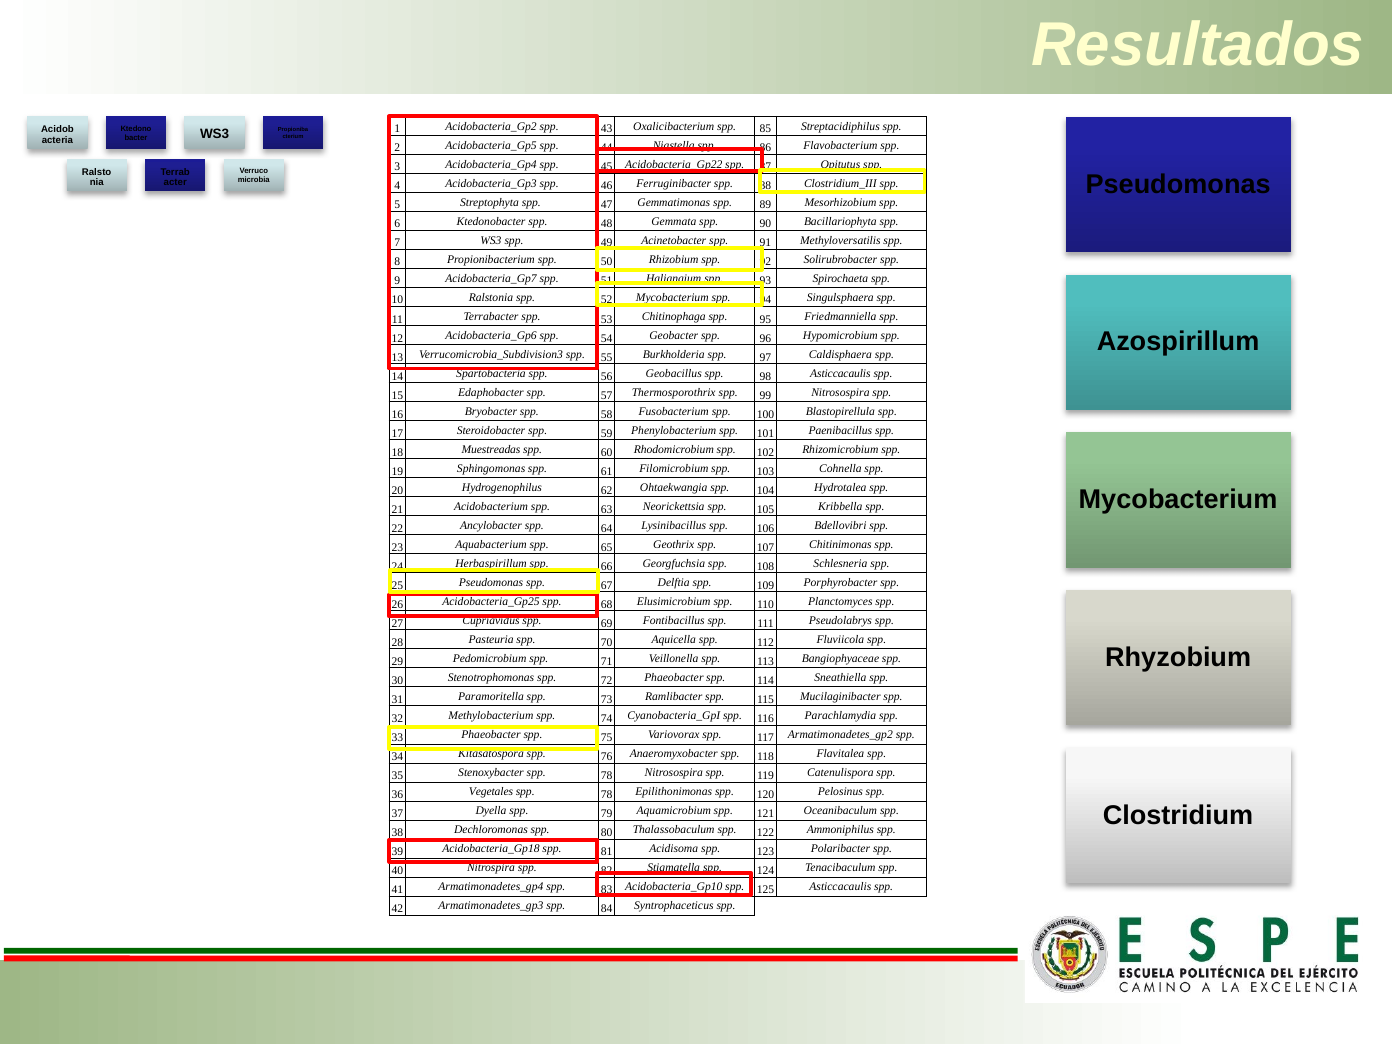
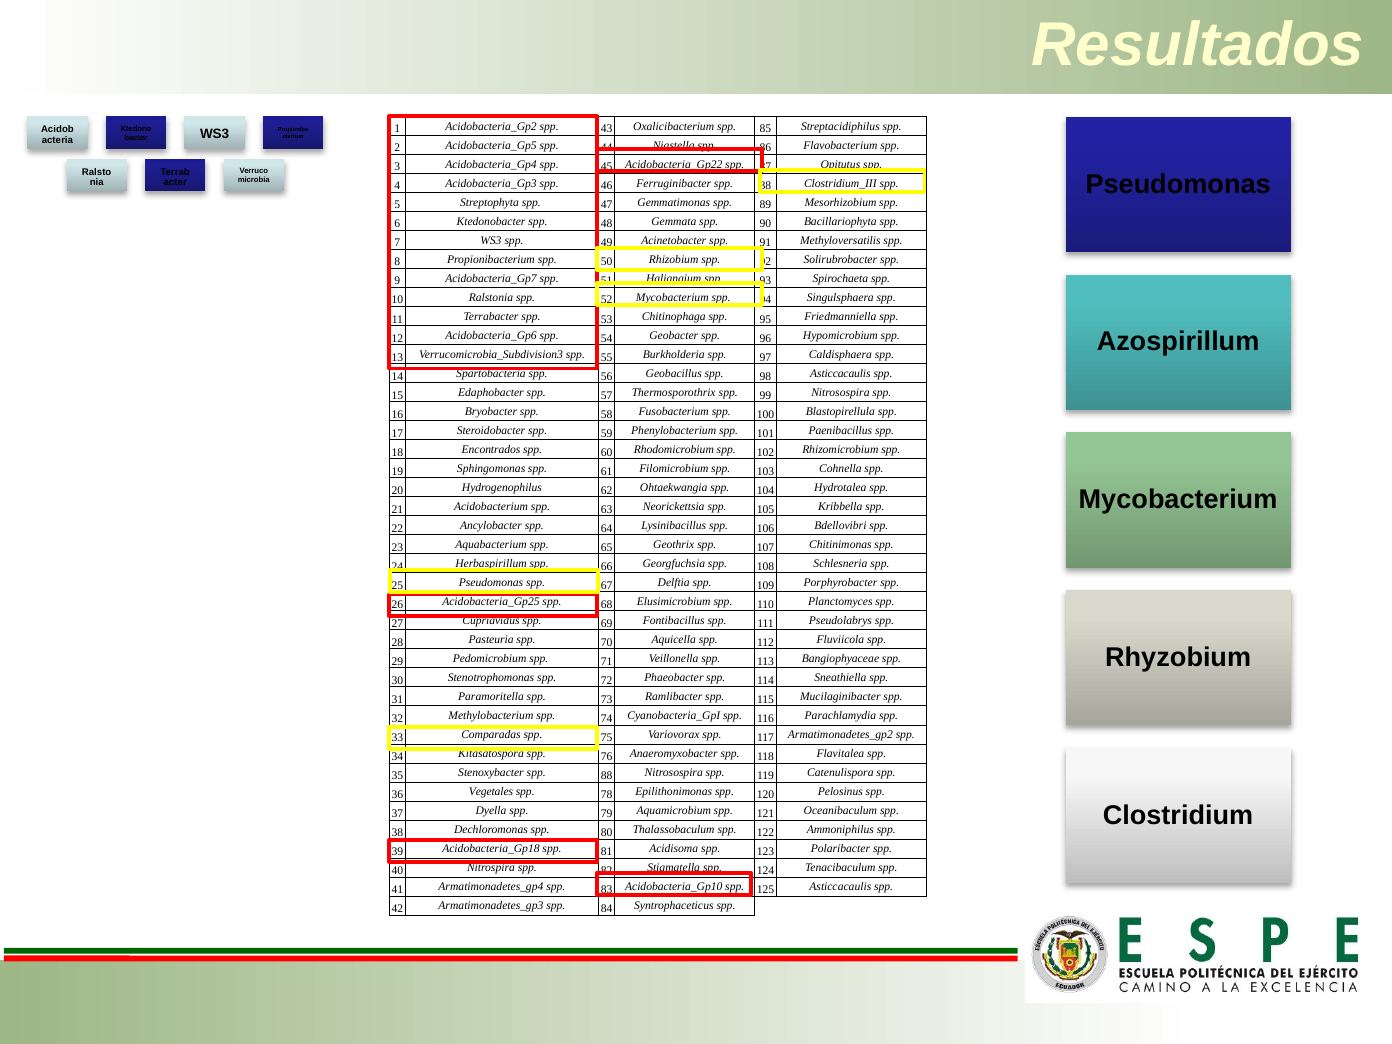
Muestreadas: Muestreadas -> Encontrados
33 Phaeobacter: Phaeobacter -> Comparadas
Stenoxybacter spp 78: 78 -> 88
